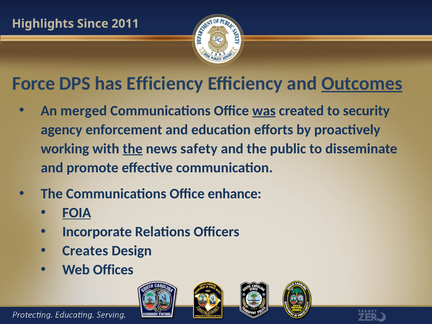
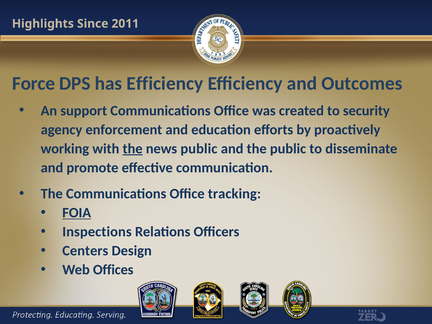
Outcomes underline: present -> none
merged: merged -> support
was underline: present -> none
news safety: safety -> public
enhance: enhance -> tracking
Incorporate: Incorporate -> Inspections
Creates: Creates -> Centers
